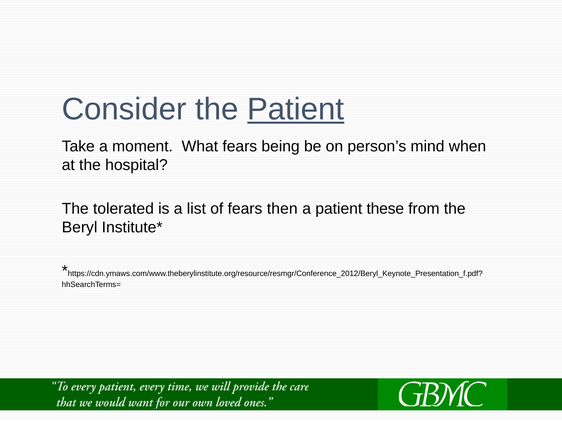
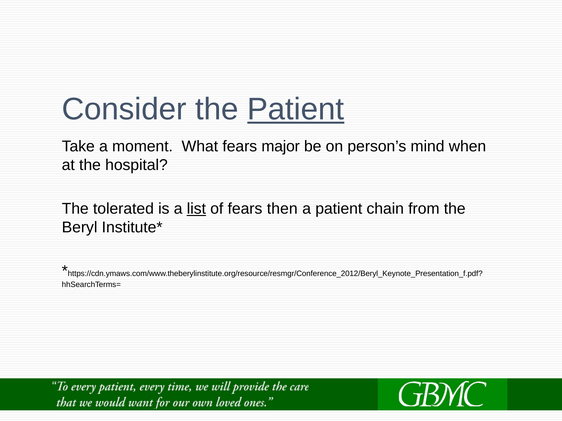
being: being -> major
list underline: none -> present
these: these -> chain
